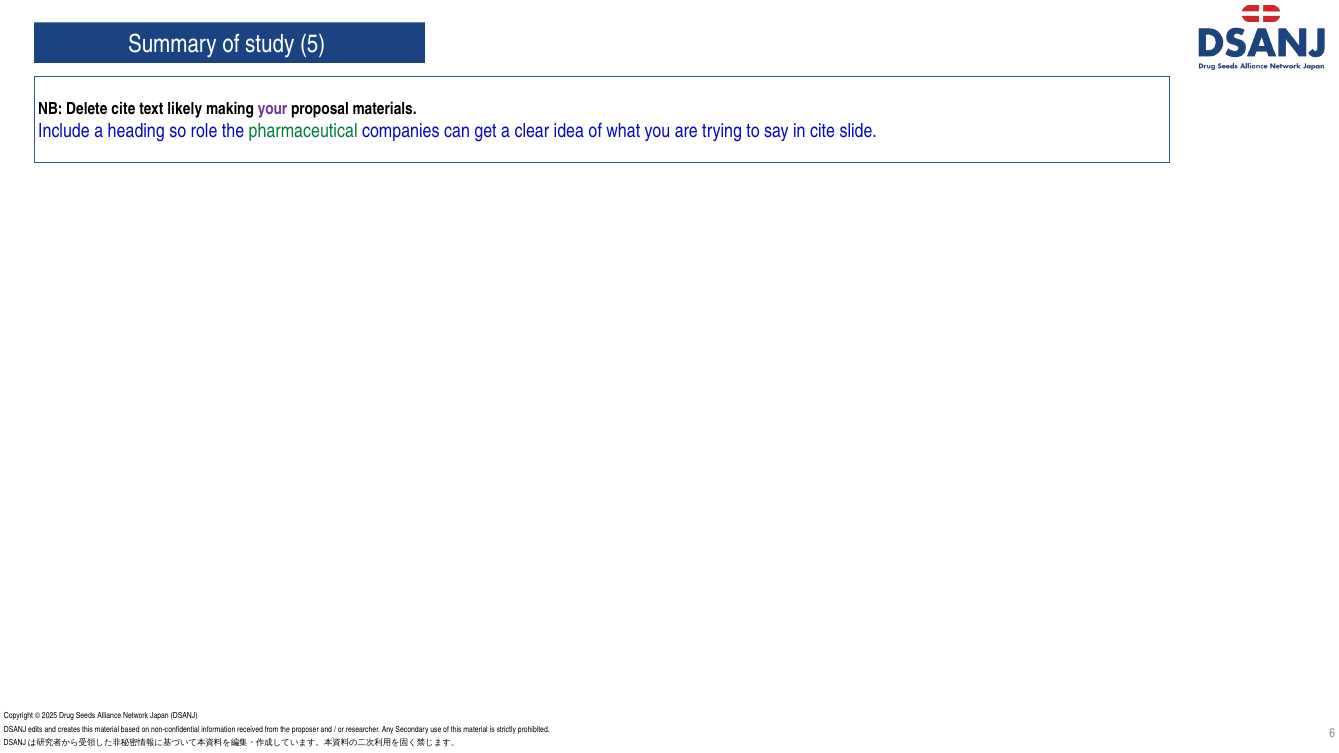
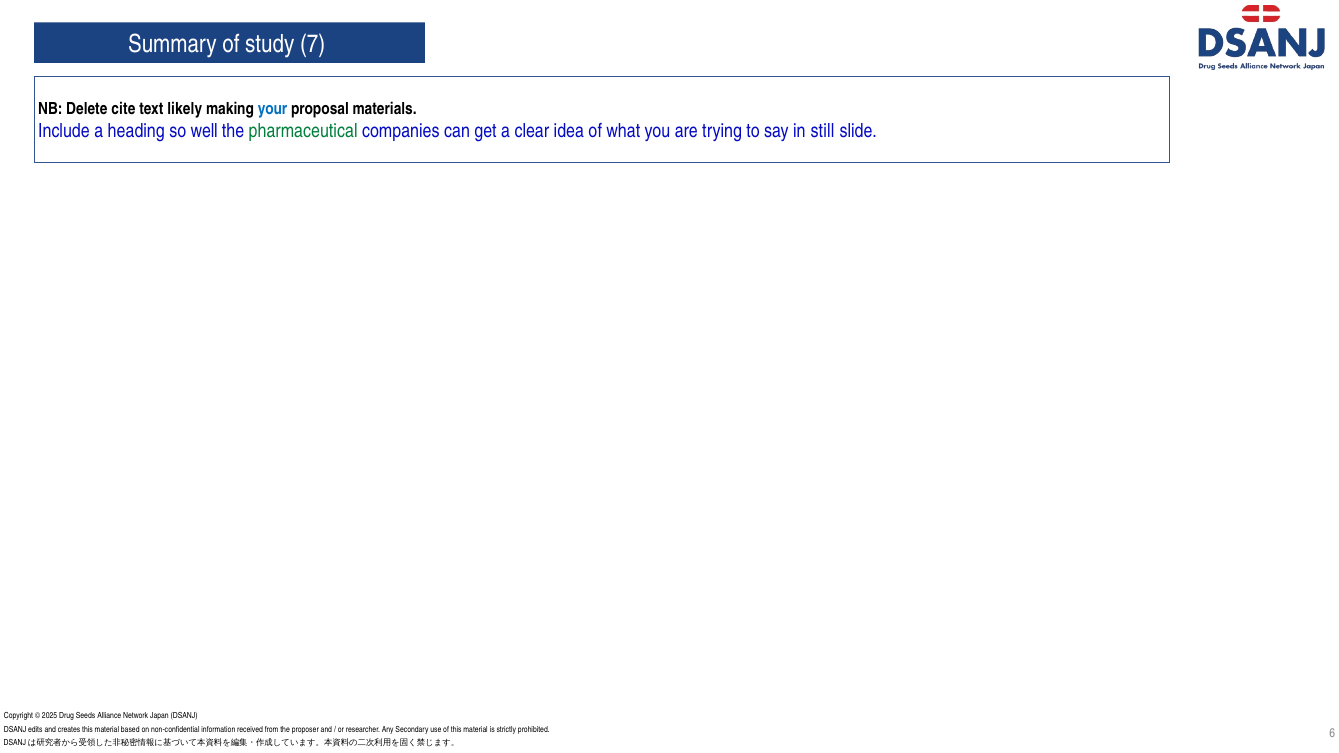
5: 5 -> 7
your colour: purple -> blue
role: role -> well
in cite: cite -> still
